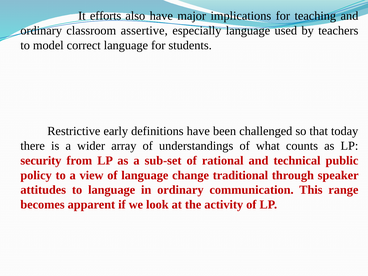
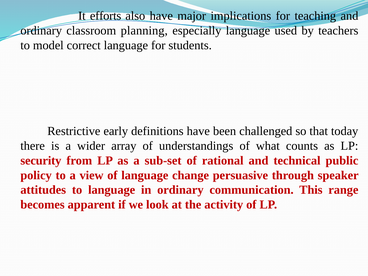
assertive: assertive -> planning
traditional: traditional -> persuasive
